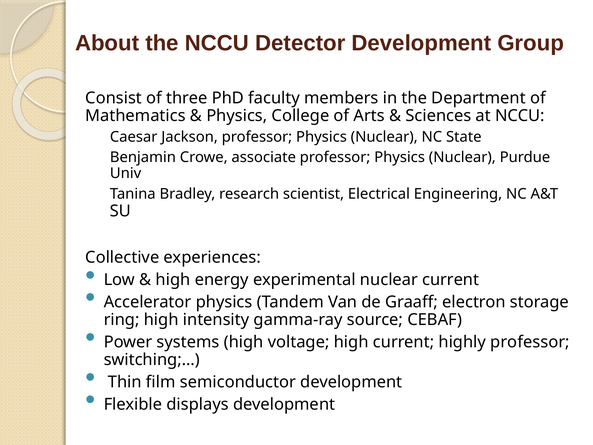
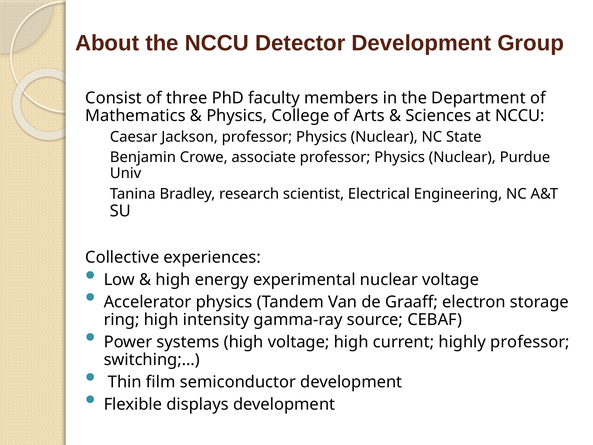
nuclear current: current -> voltage
